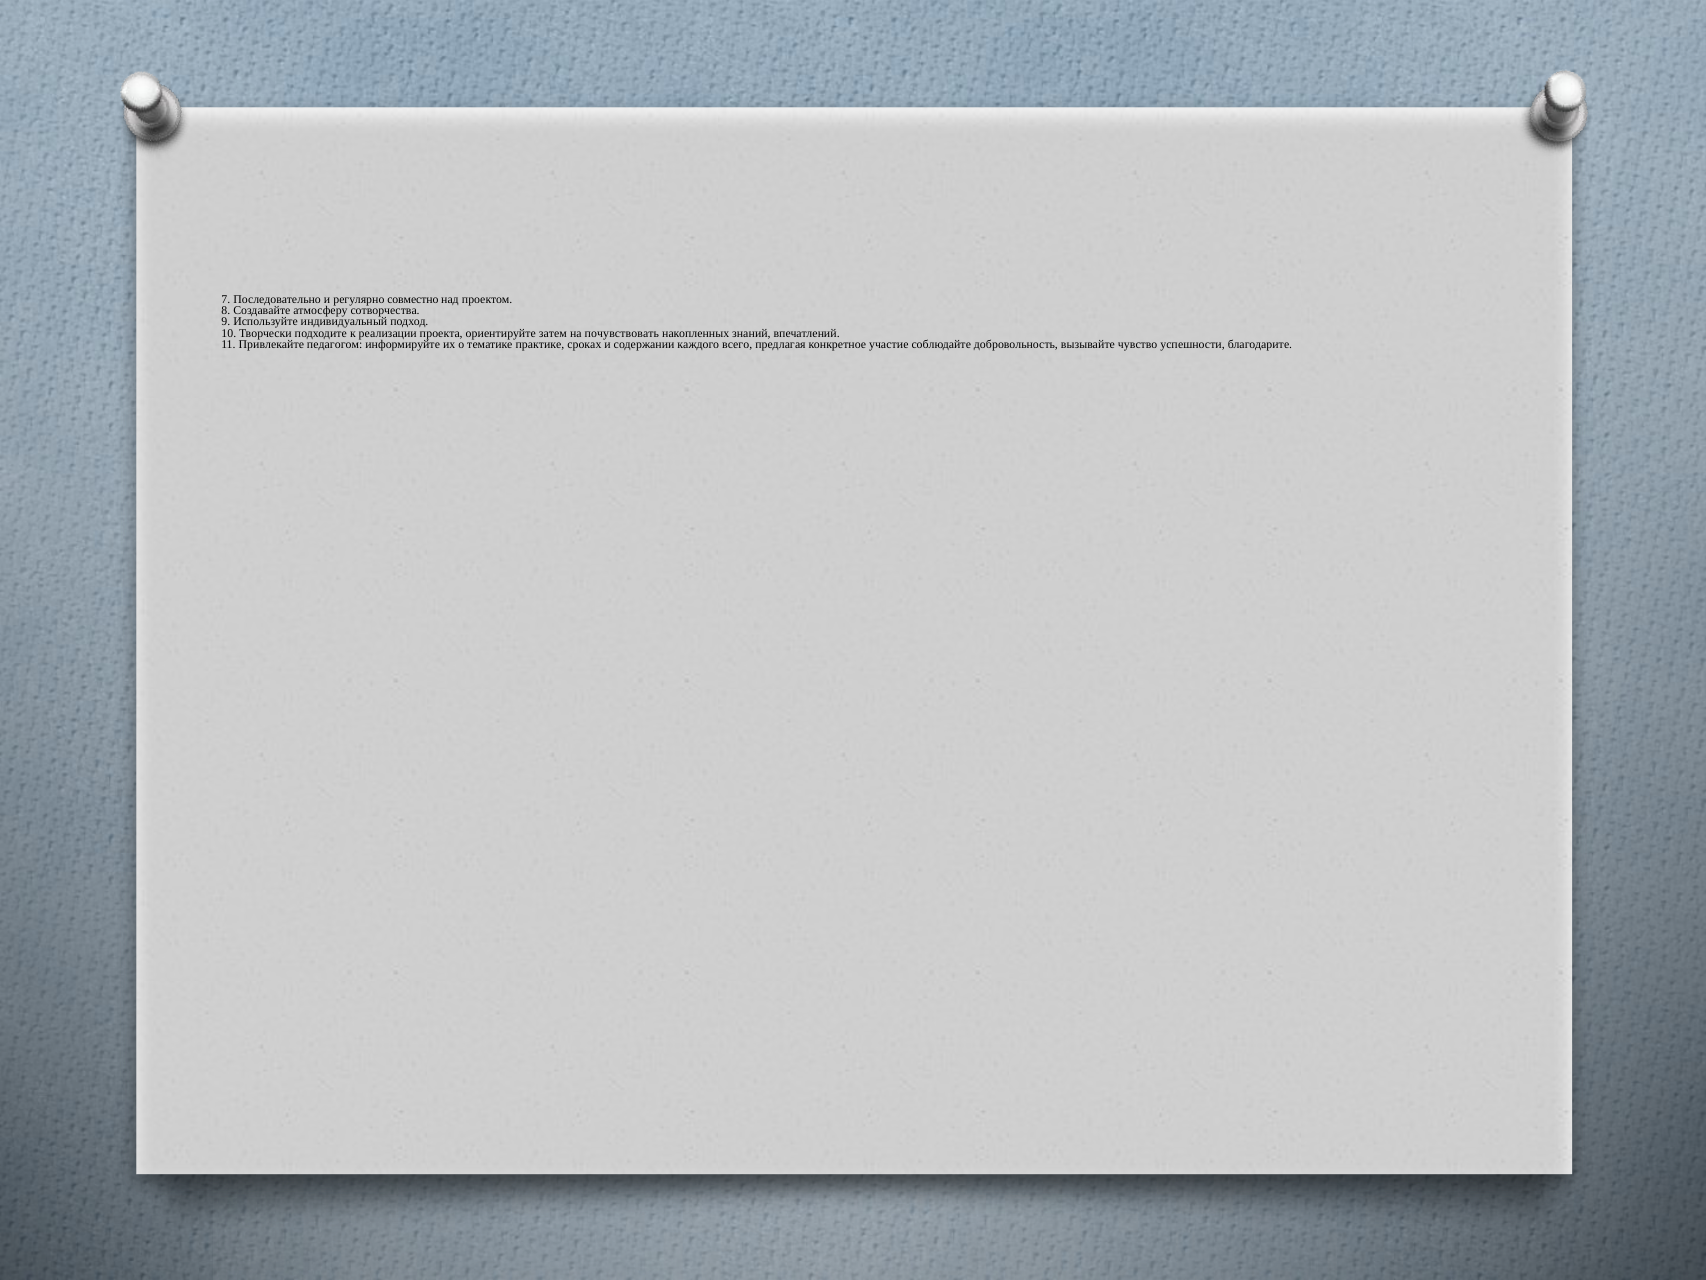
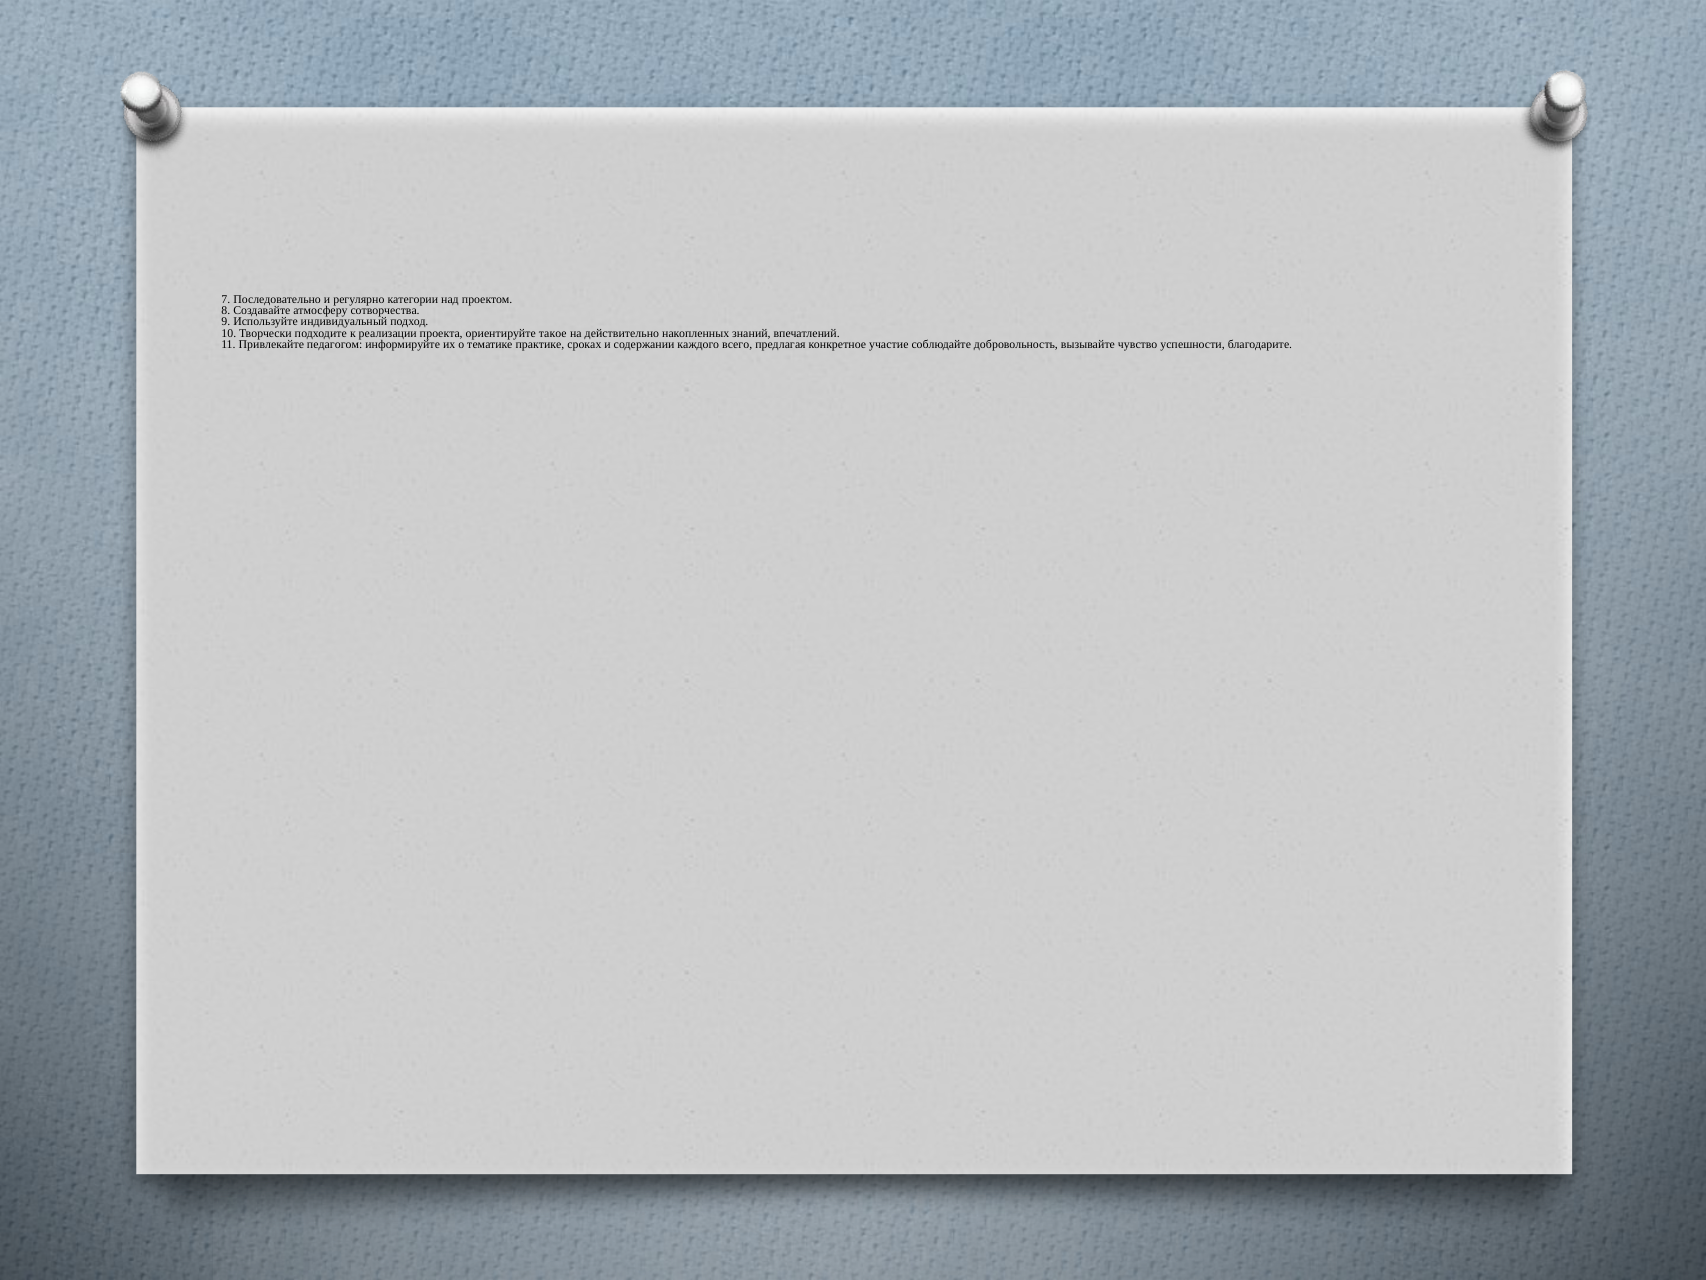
совместно: совместно -> категории
затем: затем -> такое
почувствовать: почувствовать -> действительно
